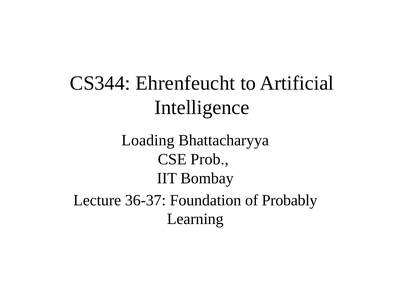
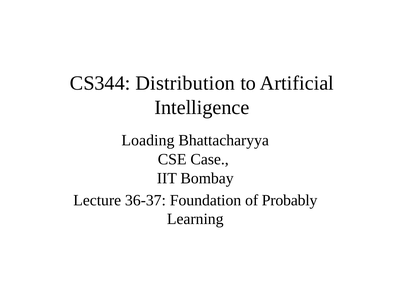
Ehrenfeucht: Ehrenfeucht -> Distribution
Prob: Prob -> Case
